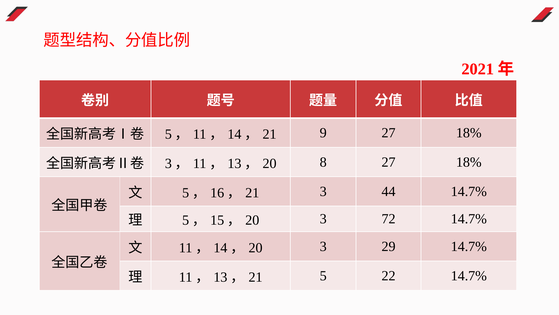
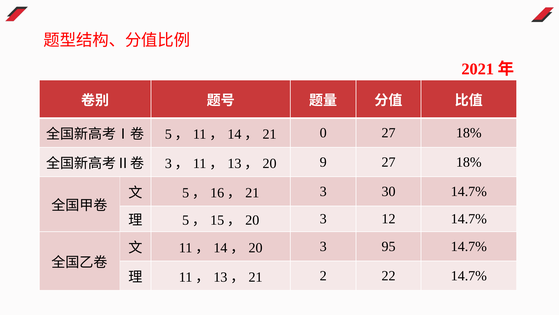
9: 9 -> 0
8: 8 -> 9
44: 44 -> 30
72: 72 -> 12
29: 29 -> 95
5: 5 -> 2
